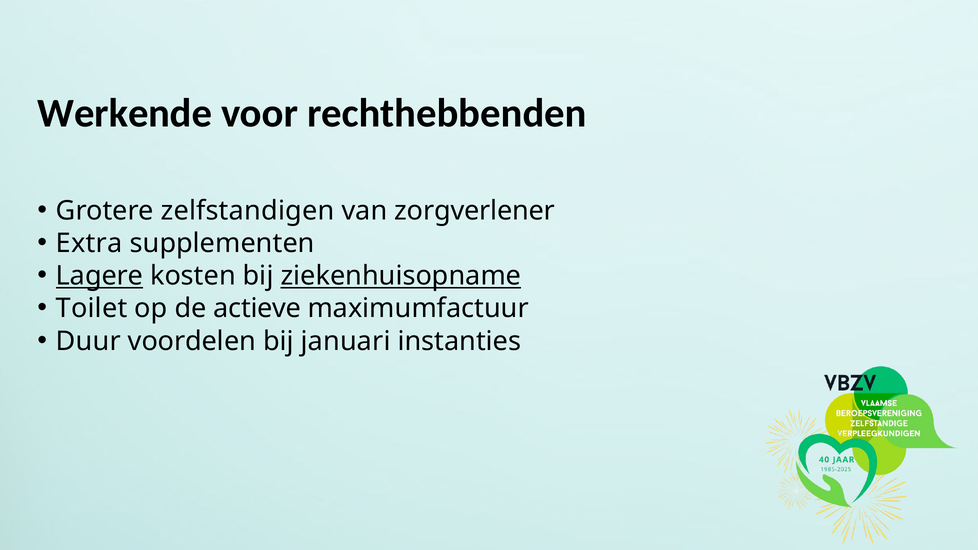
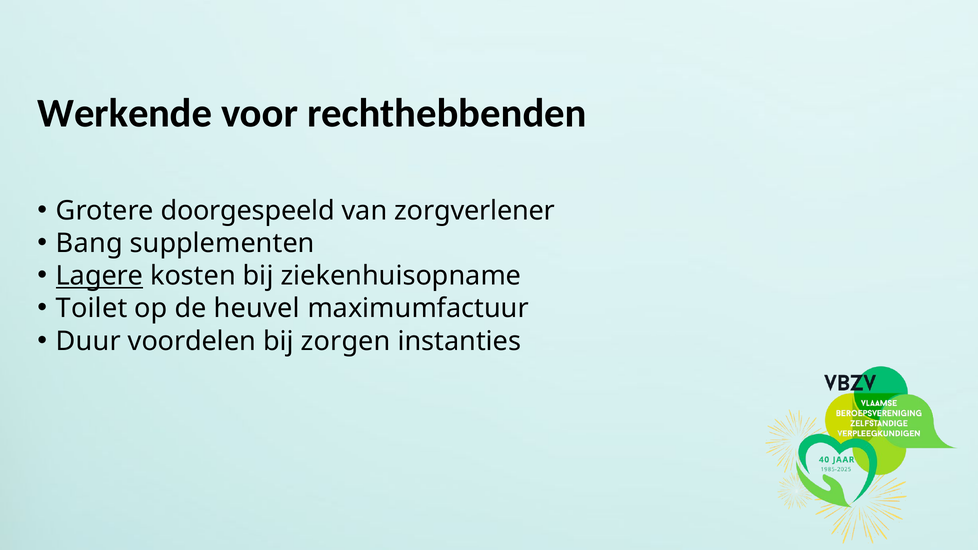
zelfstandigen: zelfstandigen -> doorgespeeld
Extra: Extra -> Bang
ziekenhuisopname underline: present -> none
actieve: actieve -> heuvel
januari: januari -> zorgen
